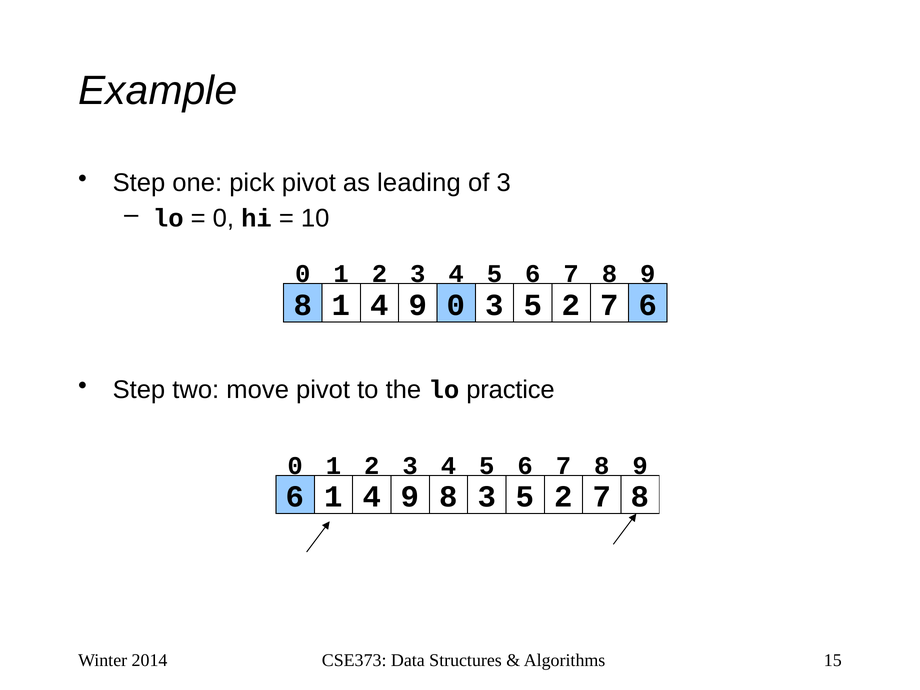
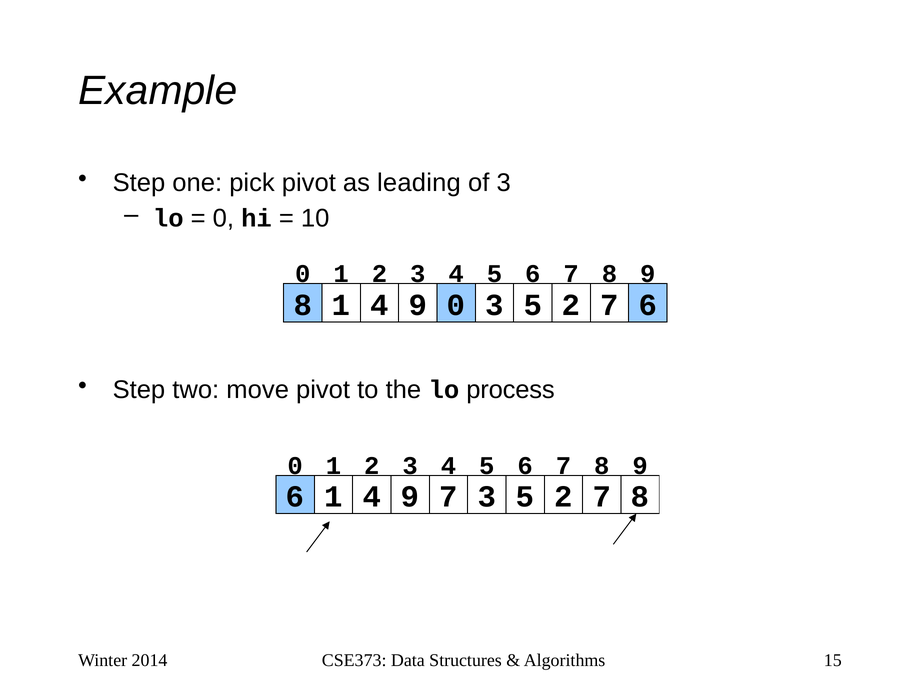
practice: practice -> process
9 8: 8 -> 7
